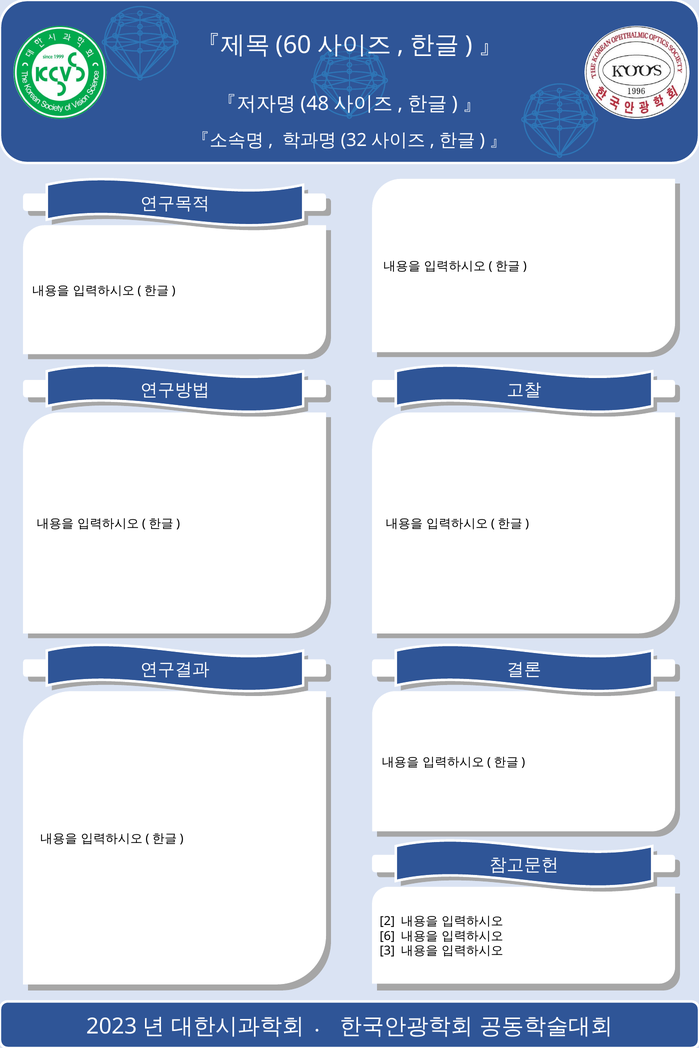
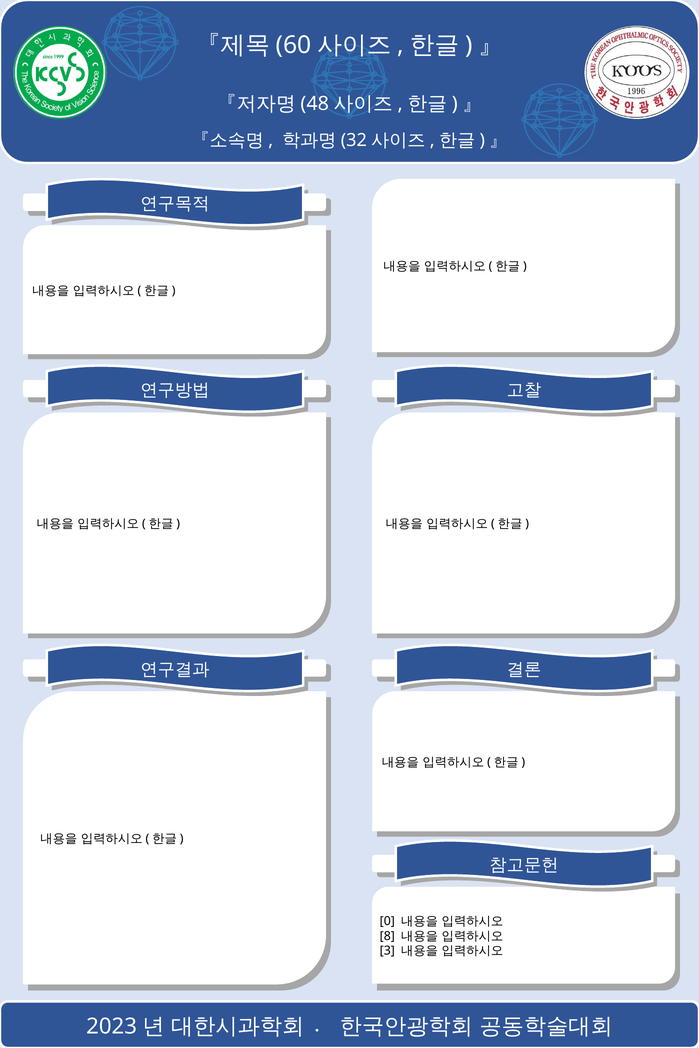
2: 2 -> 0
6: 6 -> 8
